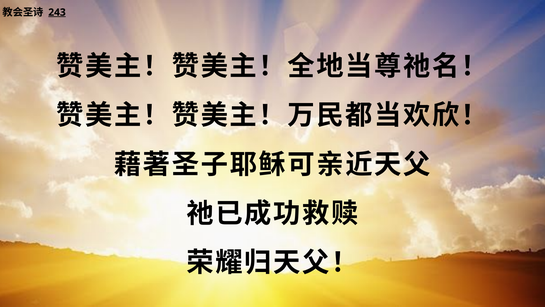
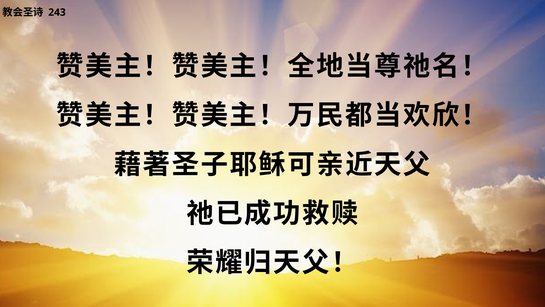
243 underline: present -> none
